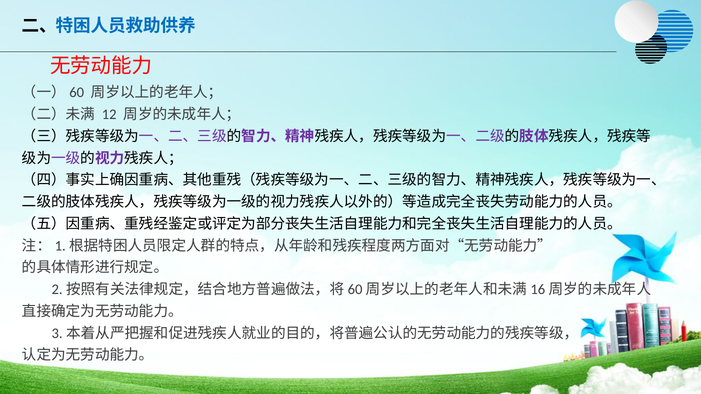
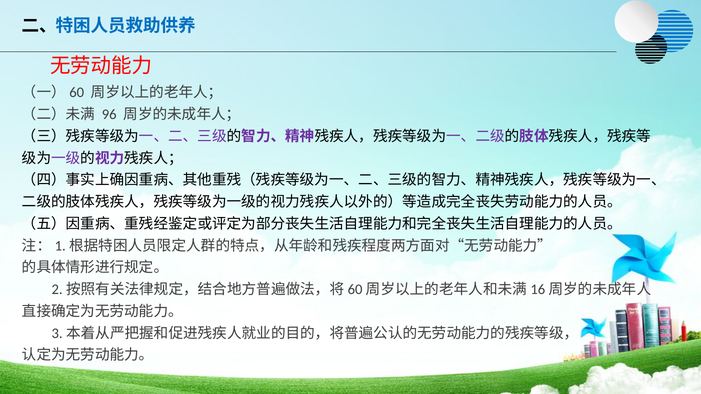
12: 12 -> 96
